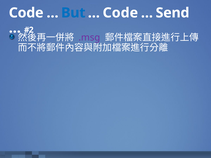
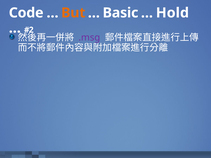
But colour: blue -> orange
Code at (120, 13): Code -> Basic
Send: Send -> Hold
